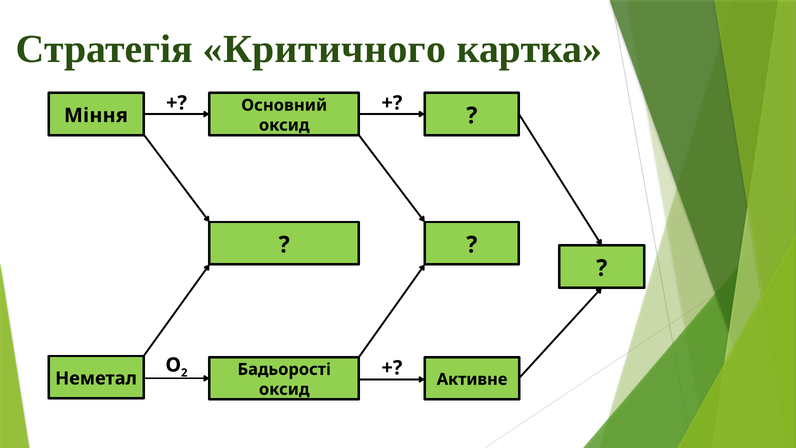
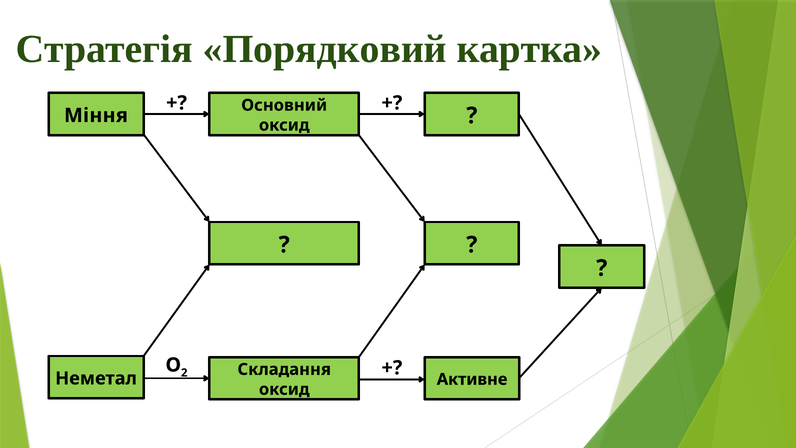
Критичного: Критичного -> Порядковий
Бадьорості: Бадьорості -> Складання
